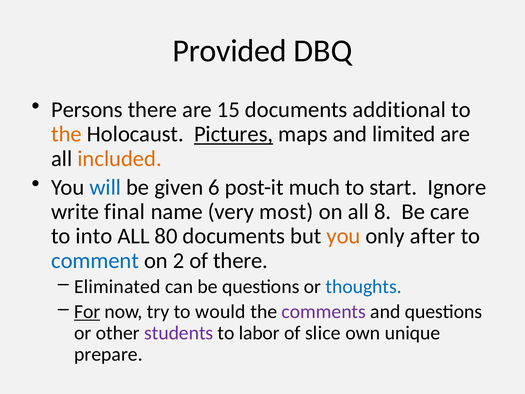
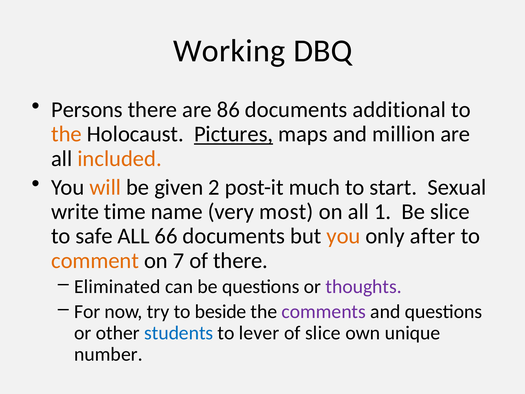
Provided: Provided -> Working
15: 15 -> 86
limited: limited -> million
will colour: blue -> orange
6: 6 -> 2
Ignore: Ignore -> Sexual
final: final -> time
8: 8 -> 1
Be care: care -> slice
into: into -> safe
80: 80 -> 66
comment colour: blue -> orange
2: 2 -> 7
thoughts colour: blue -> purple
For underline: present -> none
would: would -> beside
students colour: purple -> blue
labor: labor -> lever
prepare: prepare -> number
